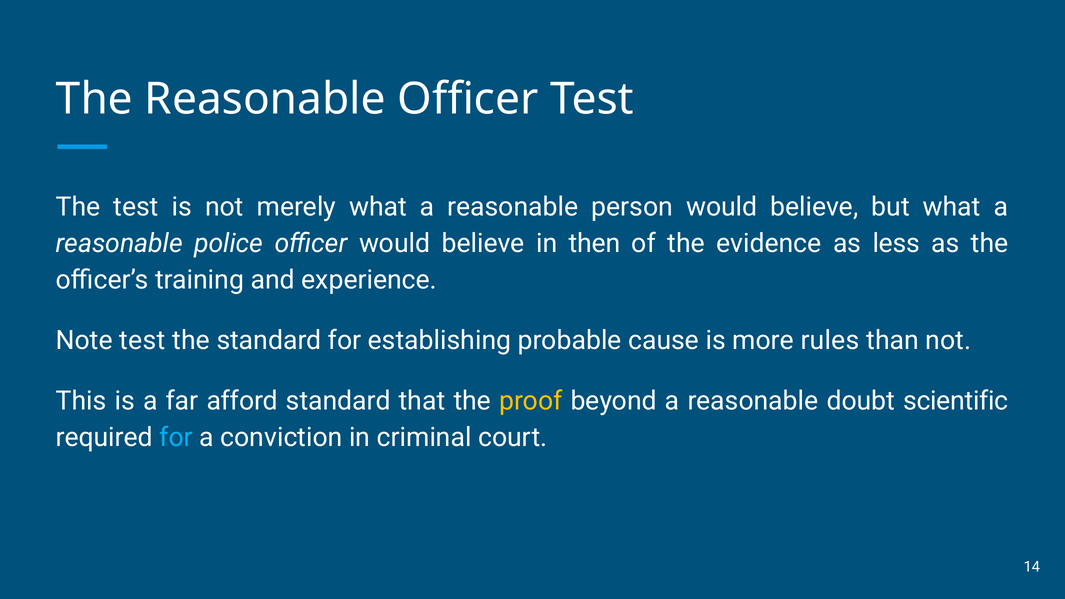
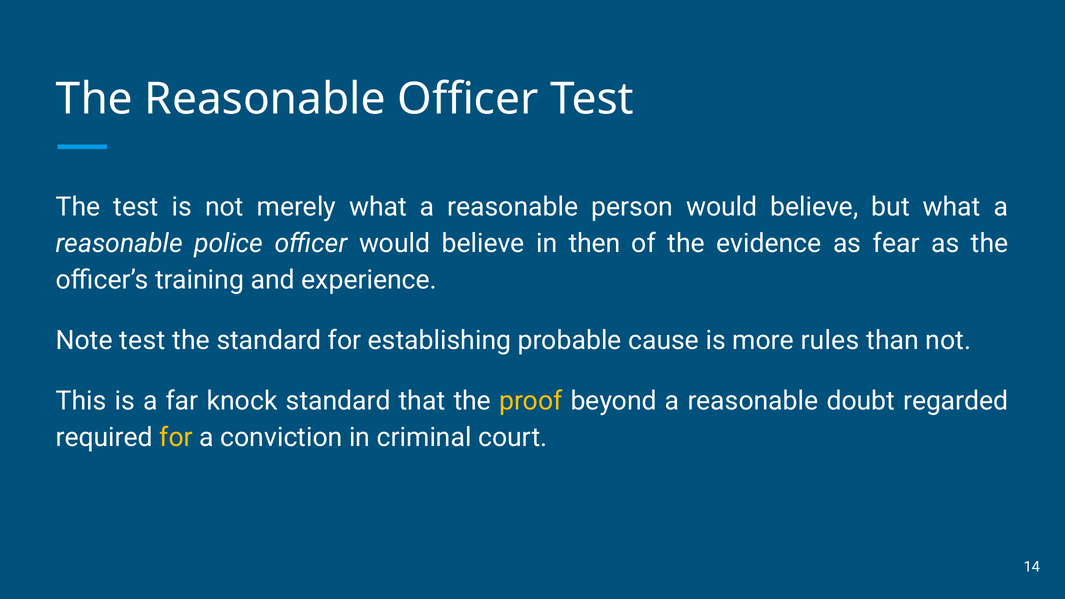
less: less -> fear
afford: afford -> knock
scientific: scientific -> regarded
for at (176, 438) colour: light blue -> yellow
